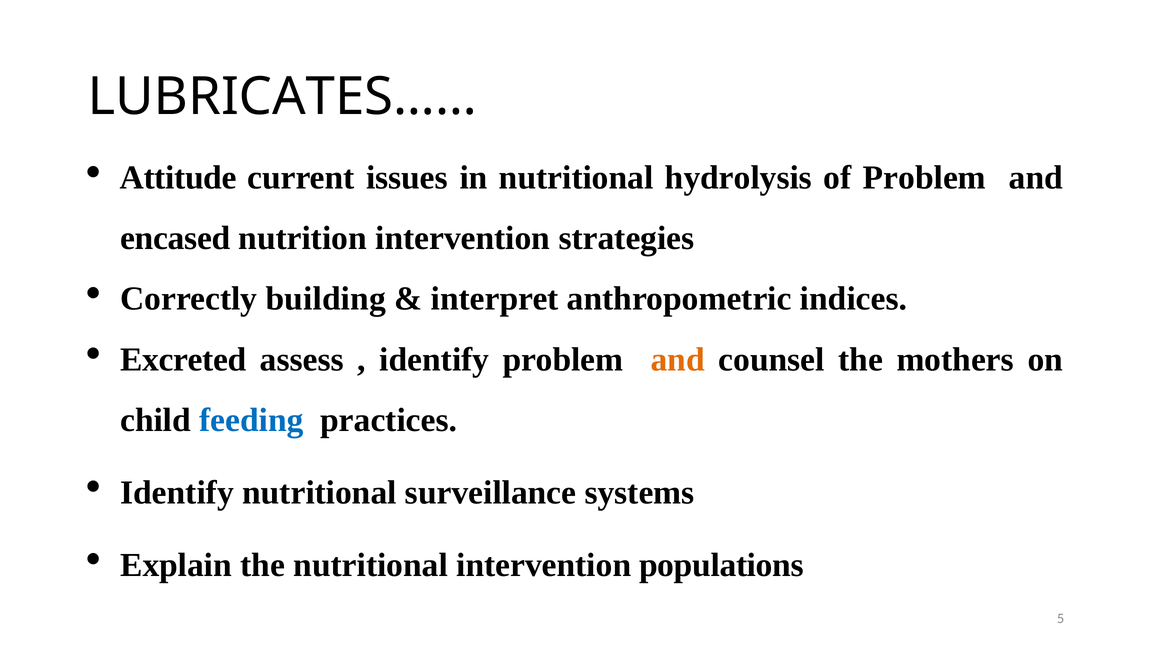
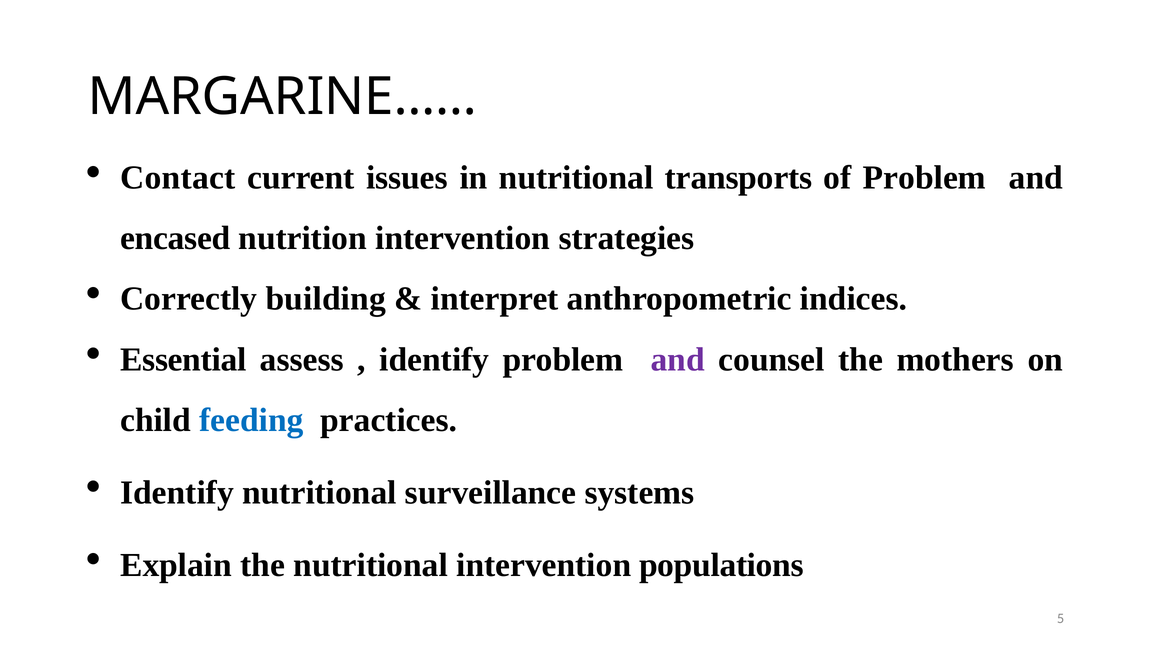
LUBRICATES……: LUBRICATES…… -> MARGARINE……
Attitude: Attitude -> Contact
hydrolysis: hydrolysis -> transports
Excreted: Excreted -> Essential
and at (678, 359) colour: orange -> purple
